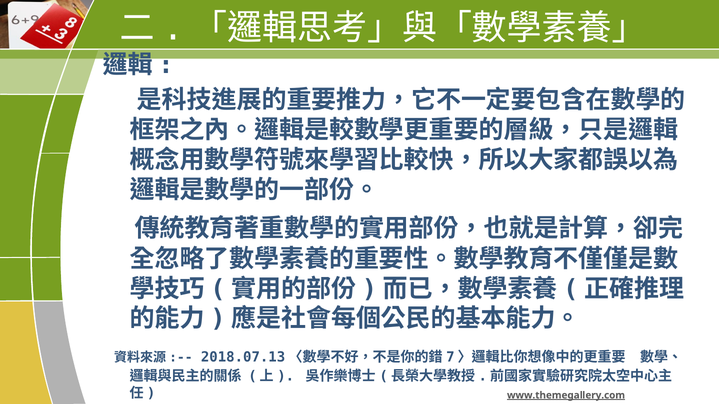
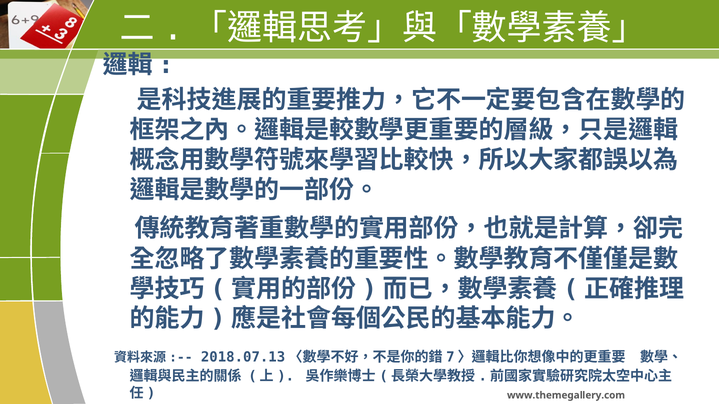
www.themegallery.com underline: present -> none
